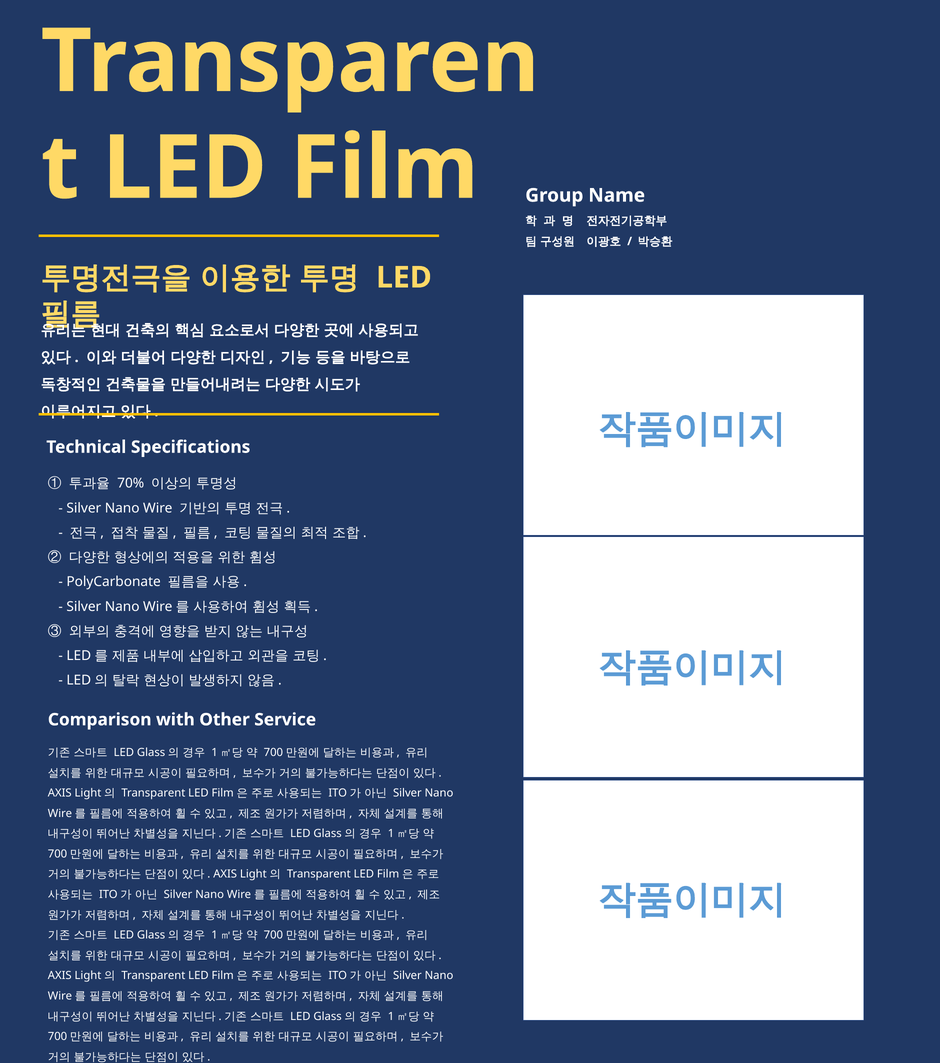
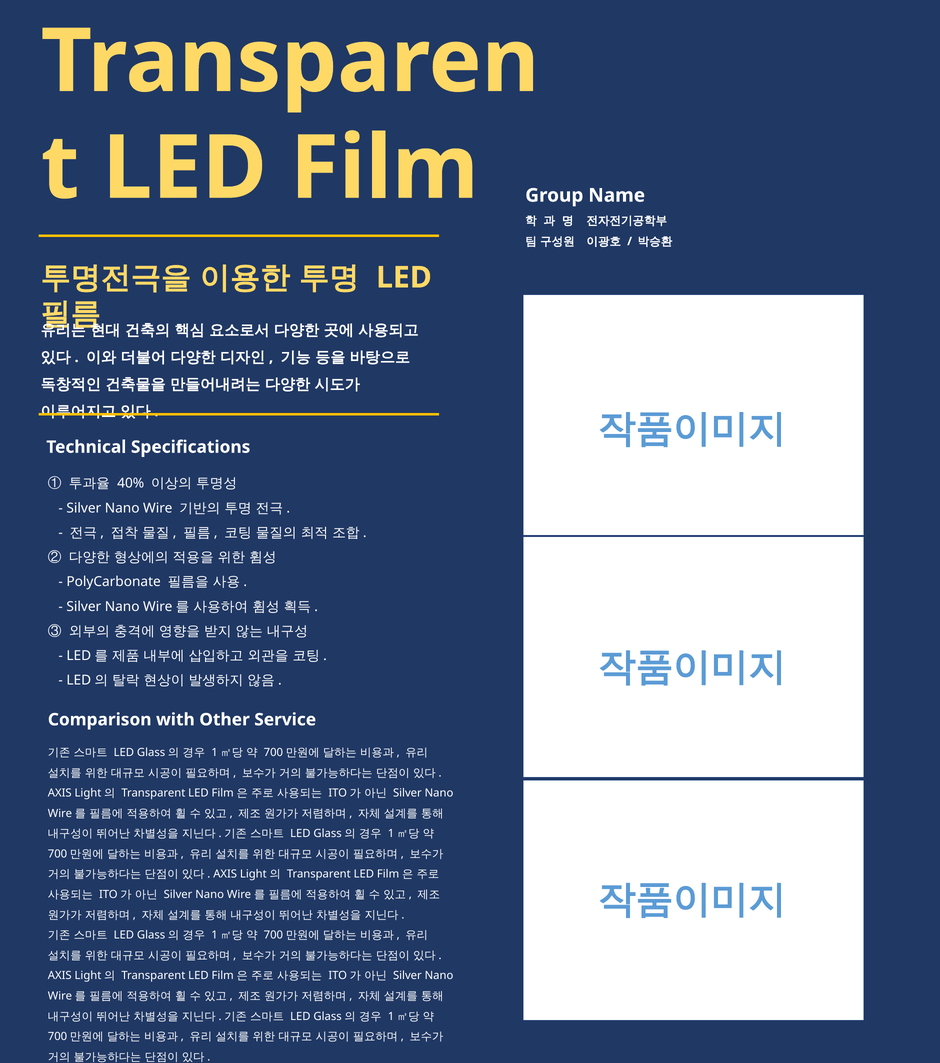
70%: 70% -> 40%
